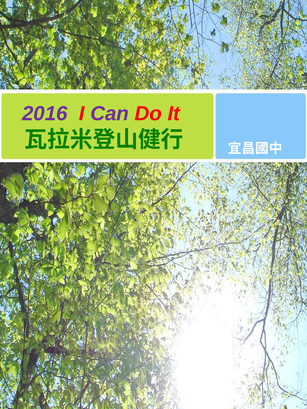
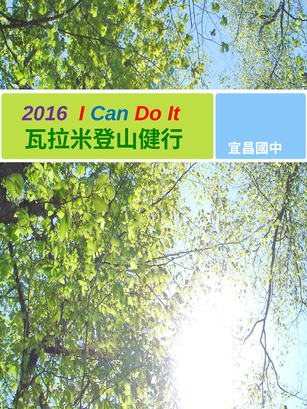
Can colour: purple -> blue
